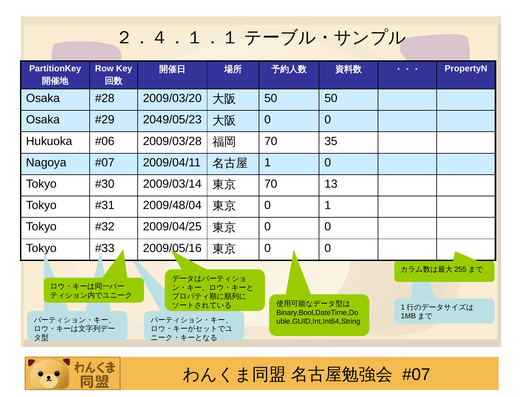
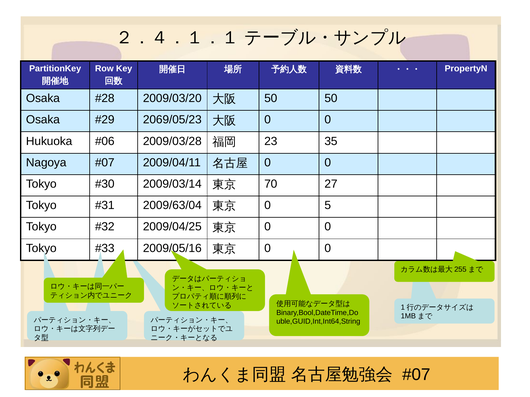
2049/05/23: 2049/05/23 -> 2069/05/23
70 at (271, 141): 70 -> 23
1 at (268, 163): 1 -> 0
13: 13 -> 27
2009/48/04: 2009/48/04 -> 2009/63/04
0 1: 1 -> 5
